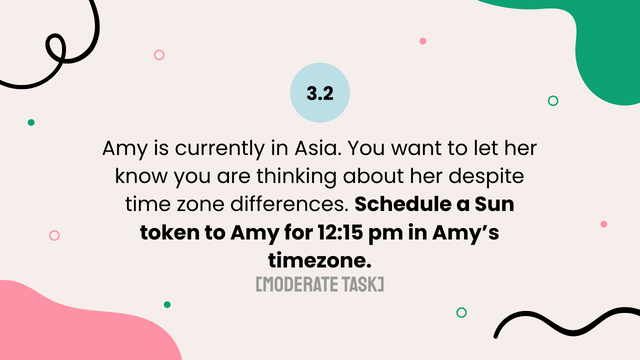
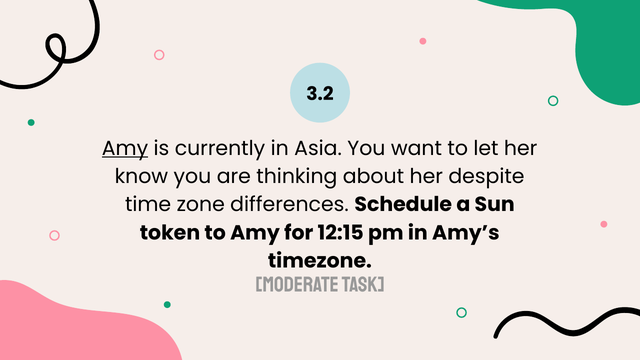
Amy at (125, 148) underline: none -> present
